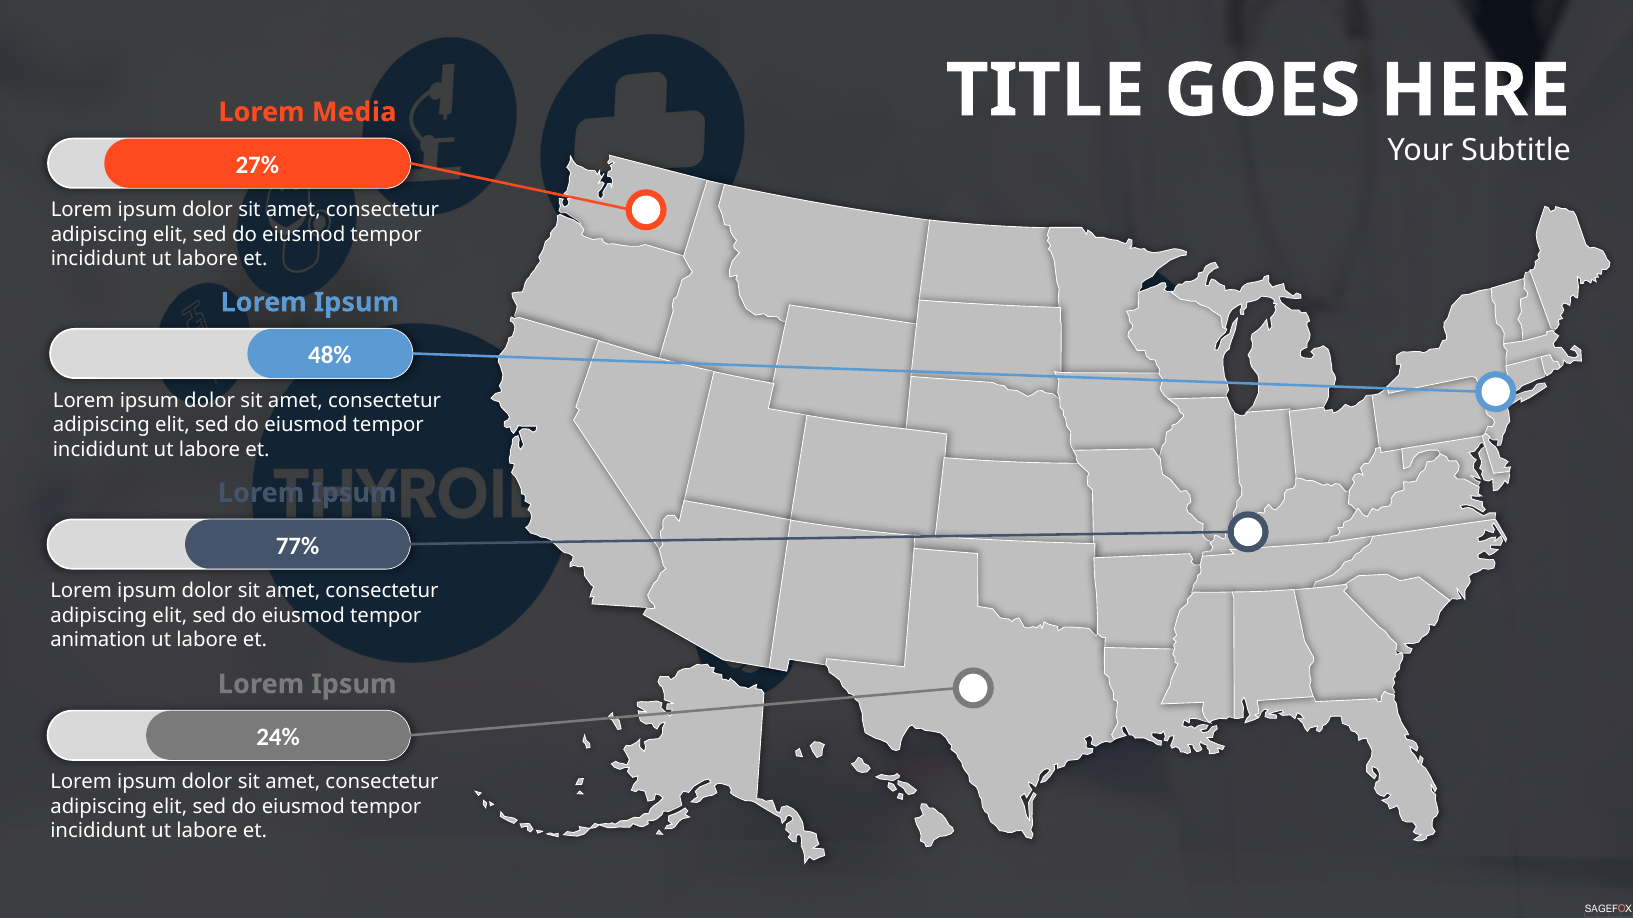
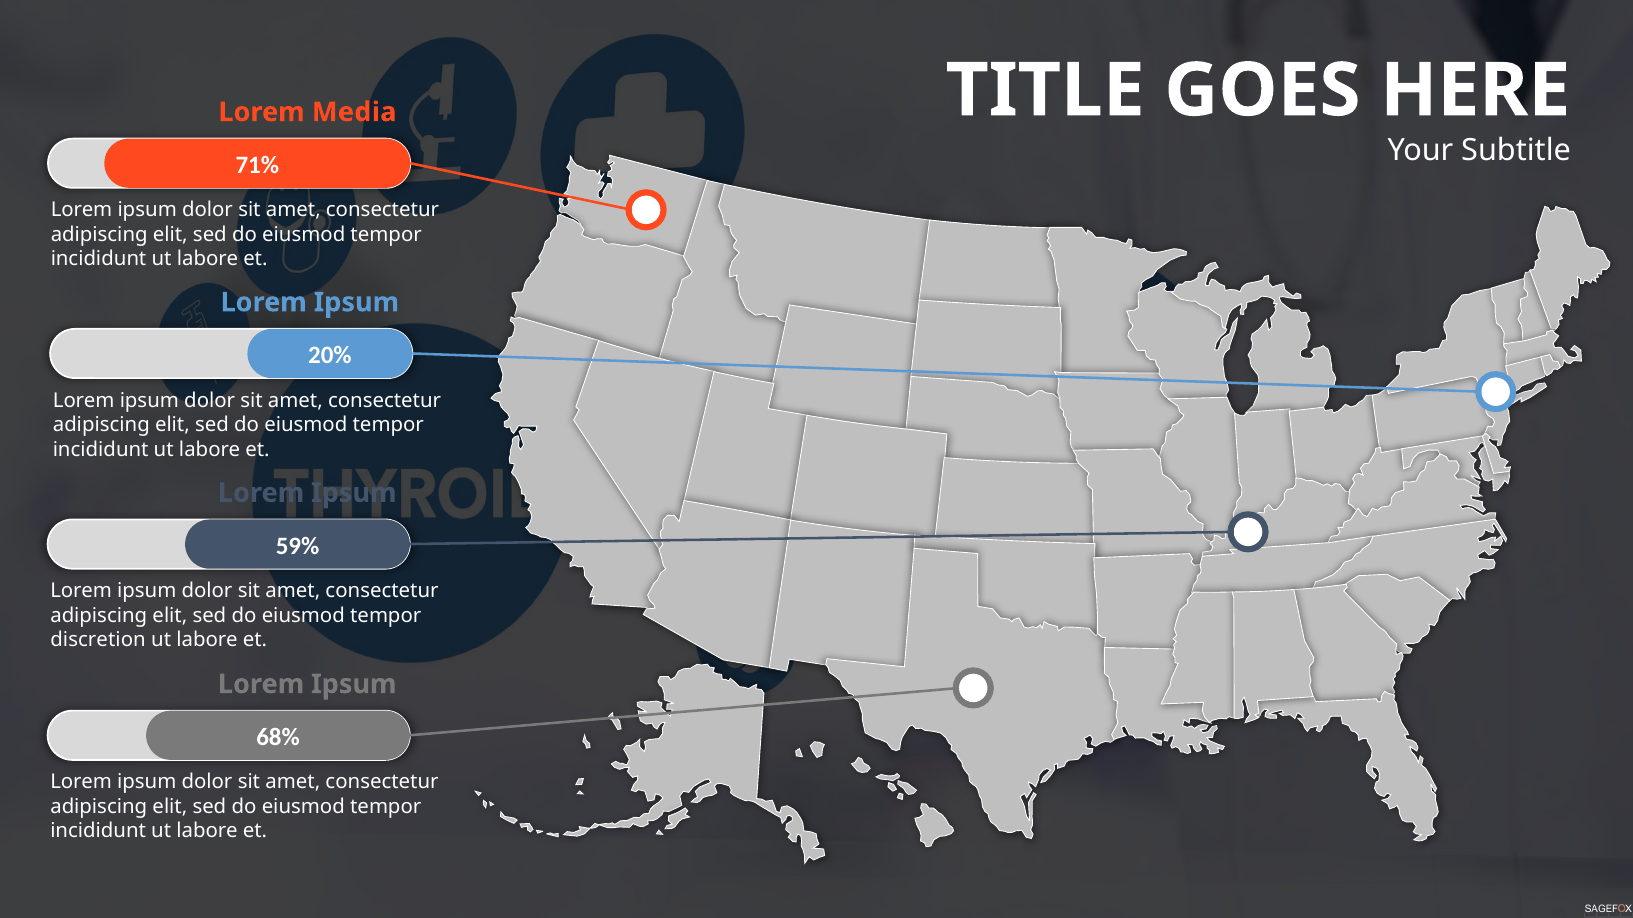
27%: 27% -> 71%
48%: 48% -> 20%
77%: 77% -> 59%
animation: animation -> discretion
24%: 24% -> 68%
